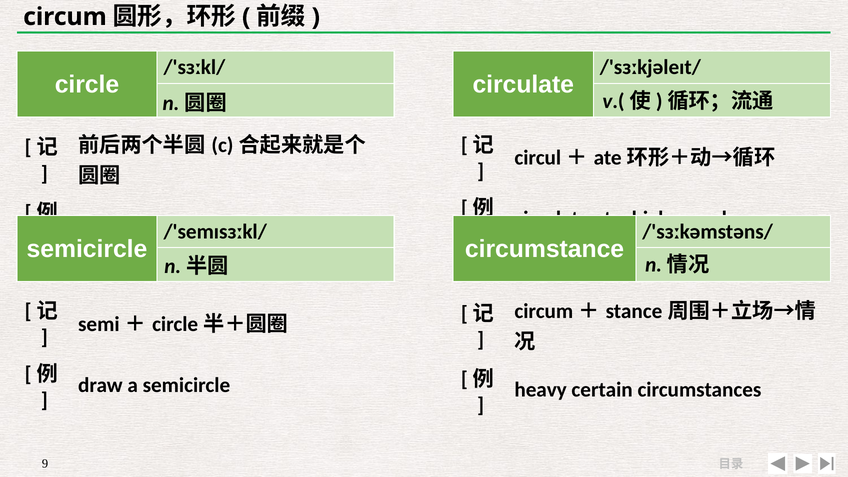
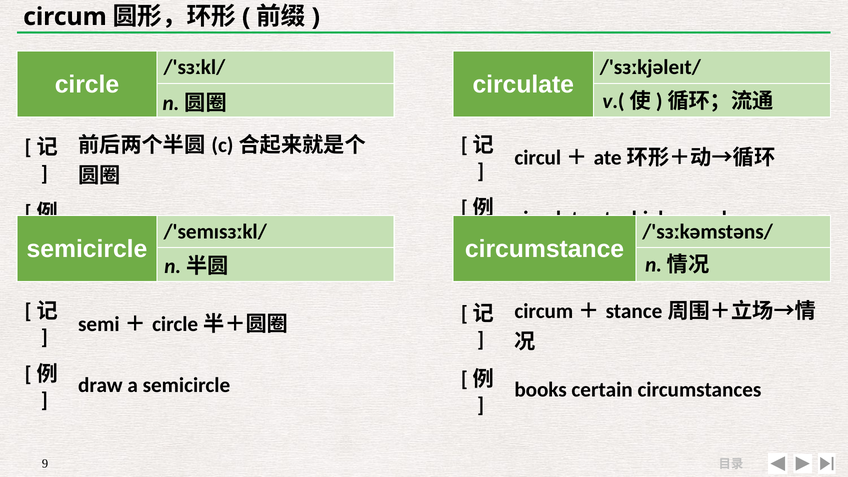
heavy: heavy -> books
